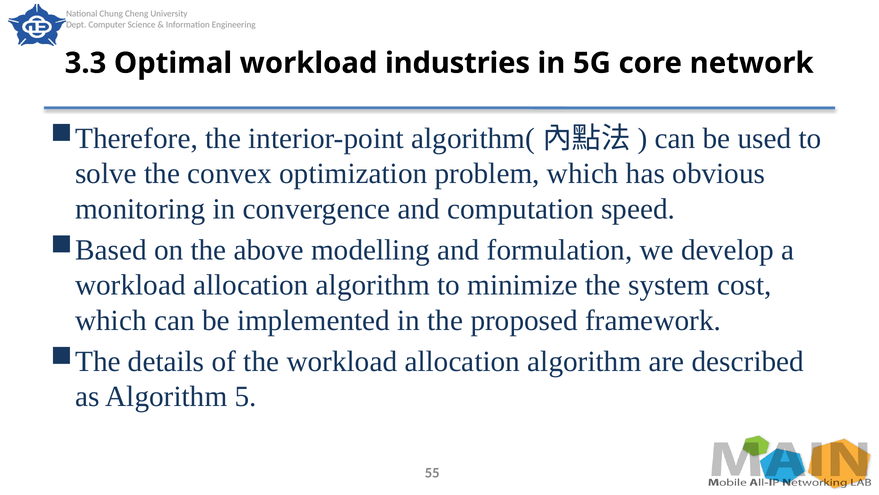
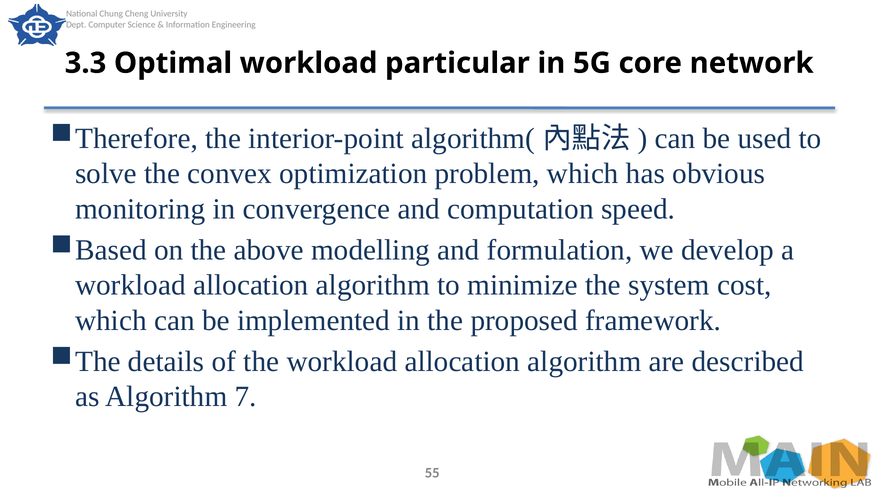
industries: industries -> particular
5: 5 -> 7
